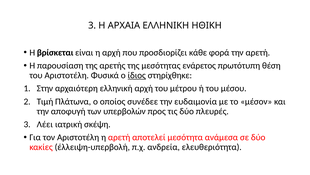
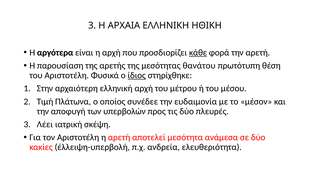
βρίσκεται: βρίσκεται -> αργότερα
κάθε underline: none -> present
ενάρετος: ενάρετος -> θανάτου
